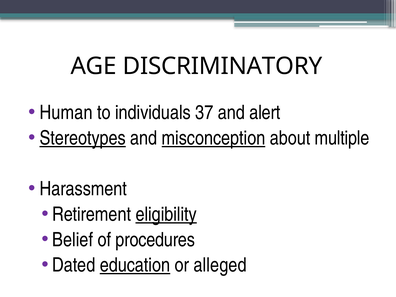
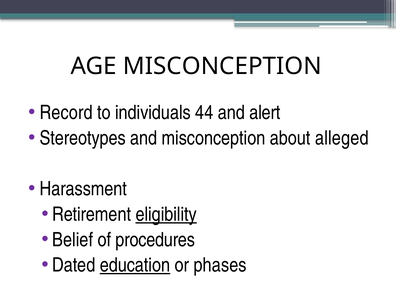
AGE DISCRIMINATORY: DISCRIMINATORY -> MISCONCEPTION
Human: Human -> Record
37: 37 -> 44
Stereotypes underline: present -> none
misconception at (214, 138) underline: present -> none
multiple: multiple -> alleged
alleged: alleged -> phases
